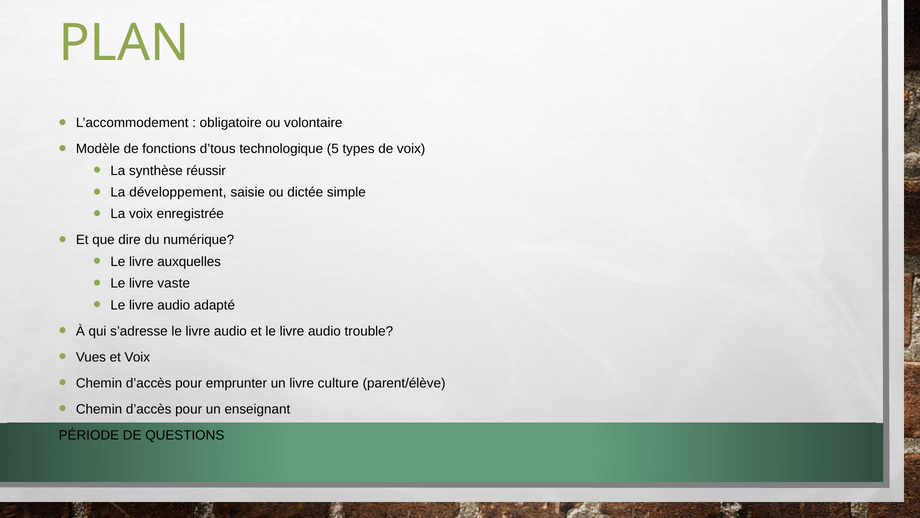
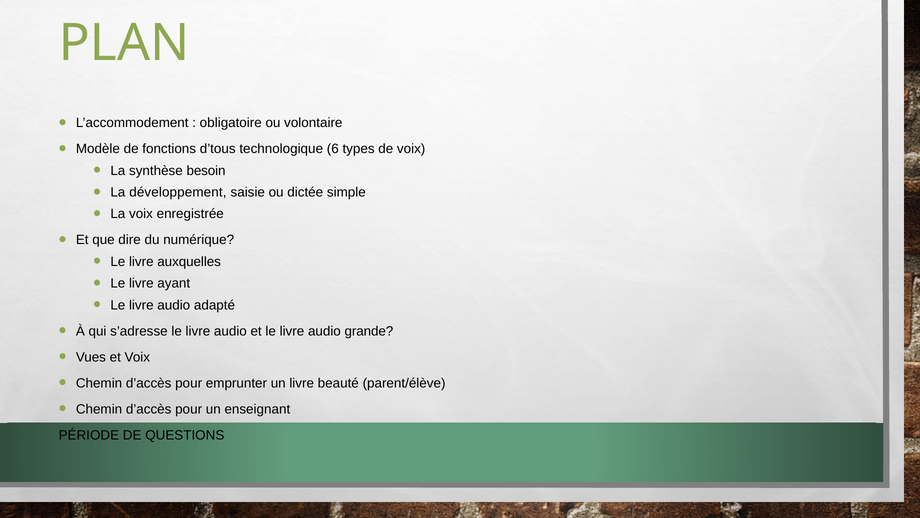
5: 5 -> 6
réussir: réussir -> besoin
vaste: vaste -> ayant
trouble: trouble -> grande
culture: culture -> beauté
